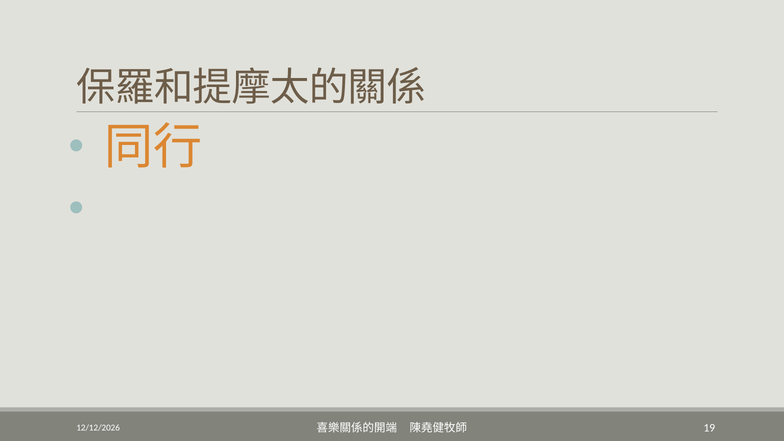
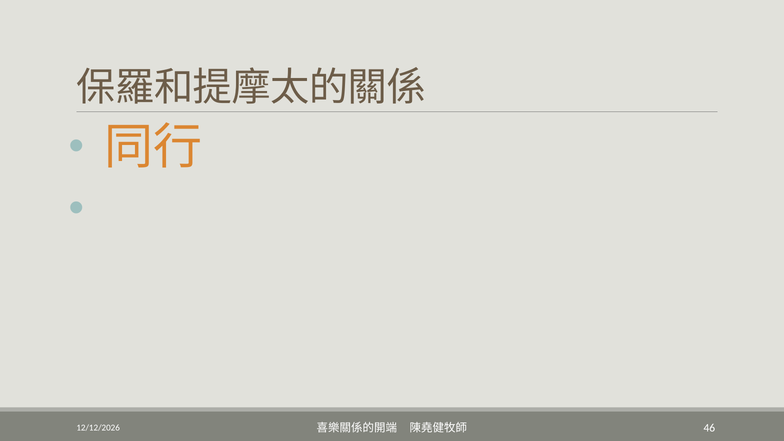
19: 19 -> 46
